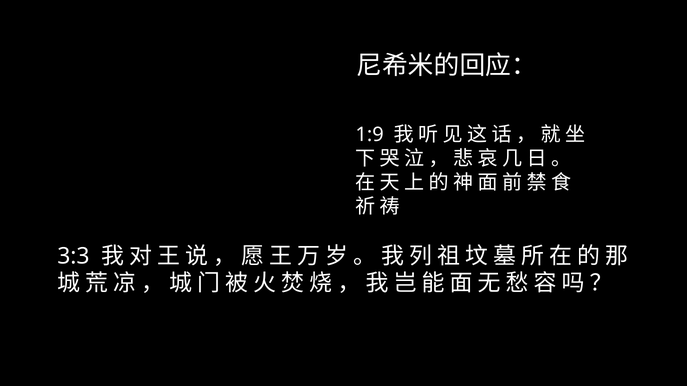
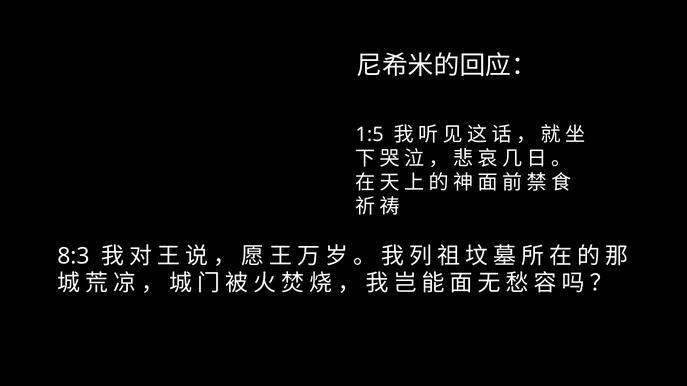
1:9: 1:9 -> 1:5
3:3: 3:3 -> 8:3
